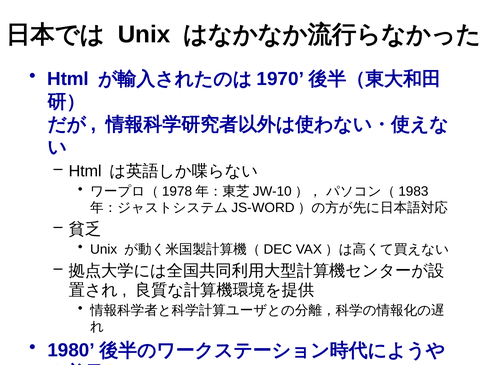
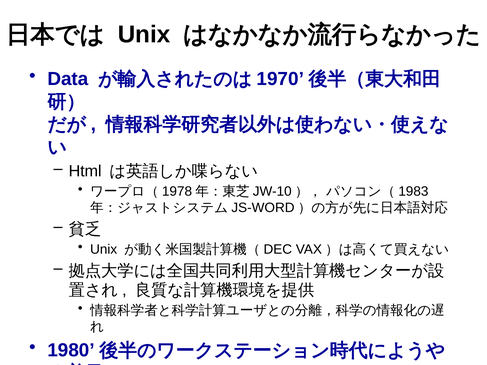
Html at (68, 79): Html -> Data
